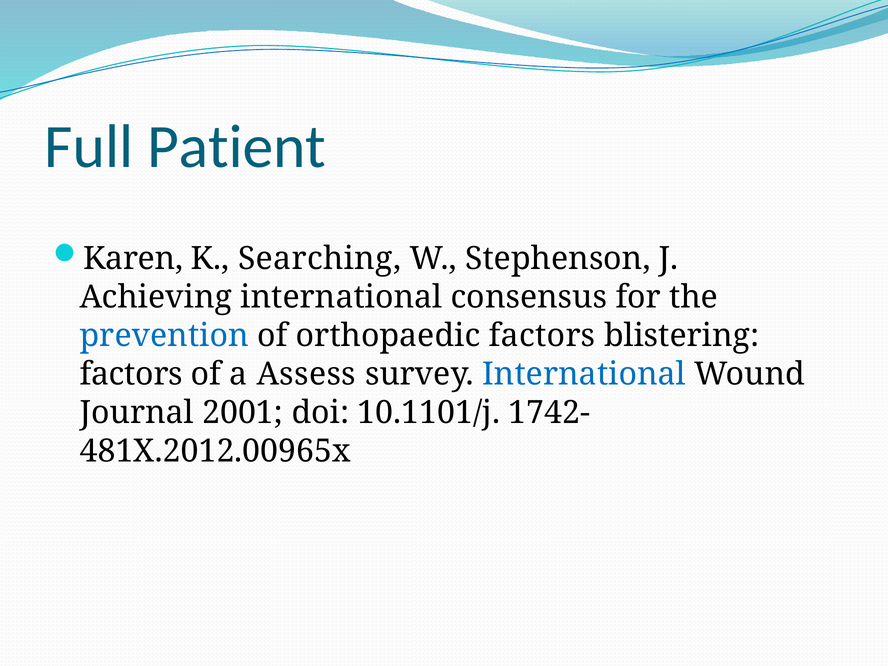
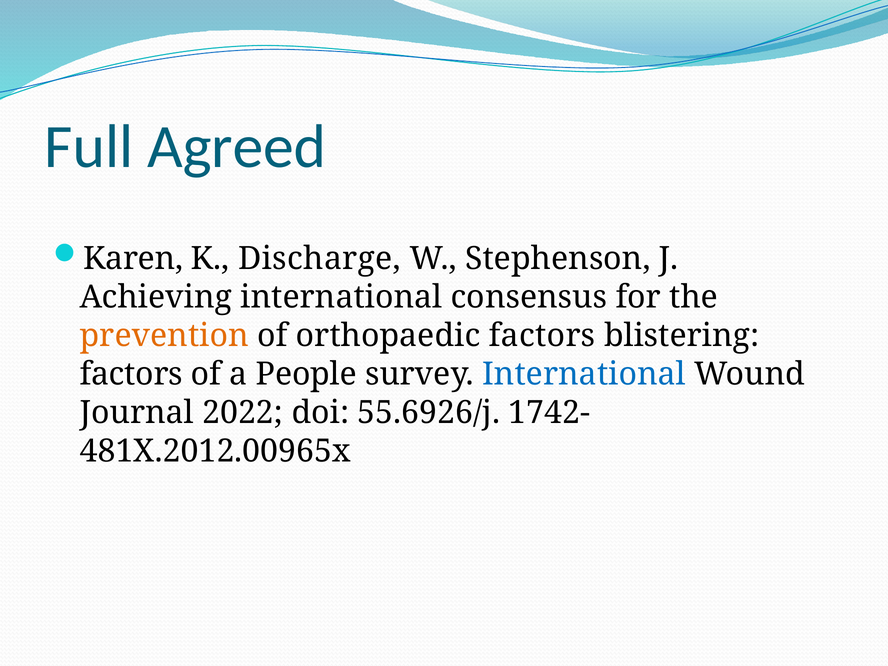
Patient: Patient -> Agreed
Searching: Searching -> Discharge
prevention colour: blue -> orange
Assess: Assess -> People
2001: 2001 -> 2022
10.1101/j: 10.1101/j -> 55.6926/j
